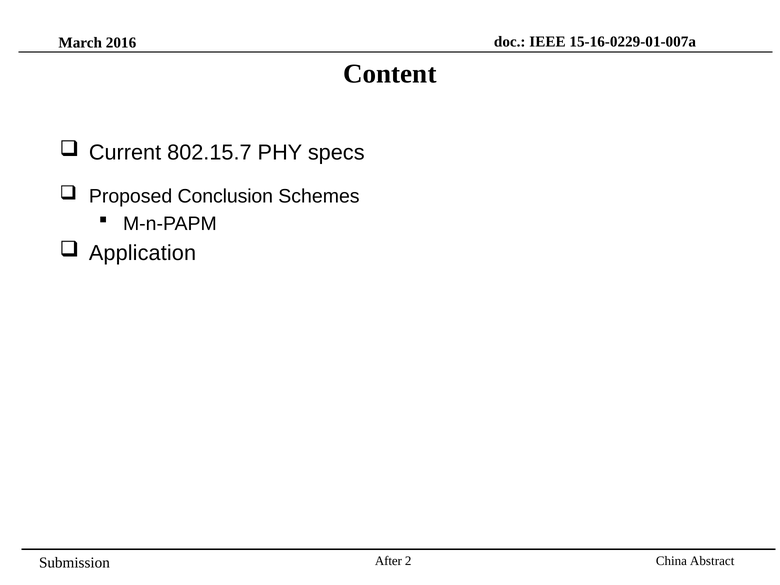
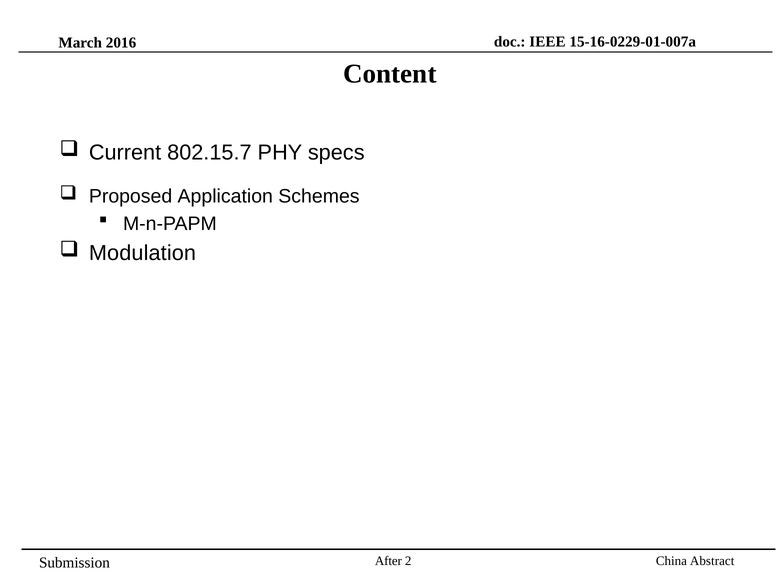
Conclusion: Conclusion -> Application
Application: Application -> Modulation
